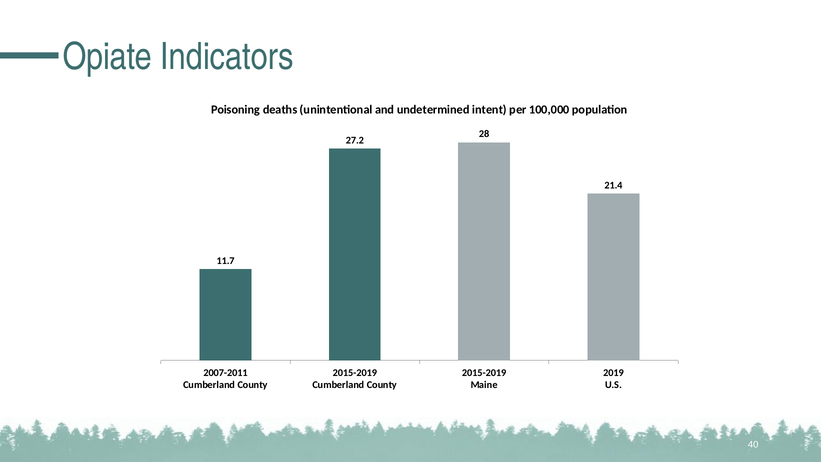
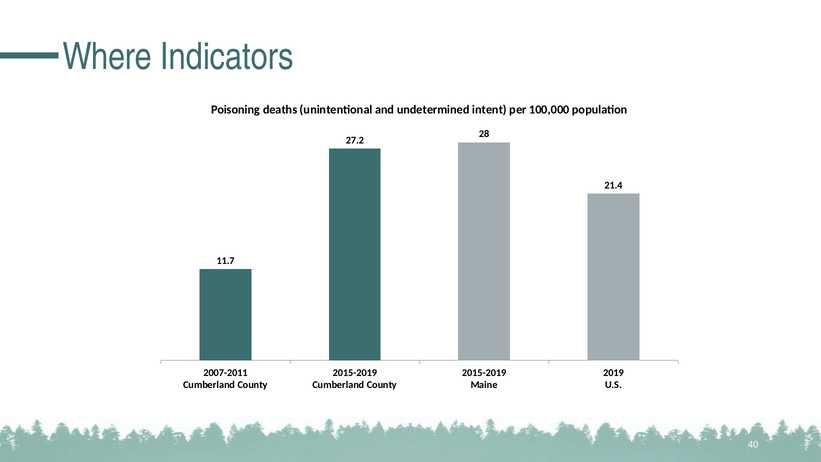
Opiate: Opiate -> Where
